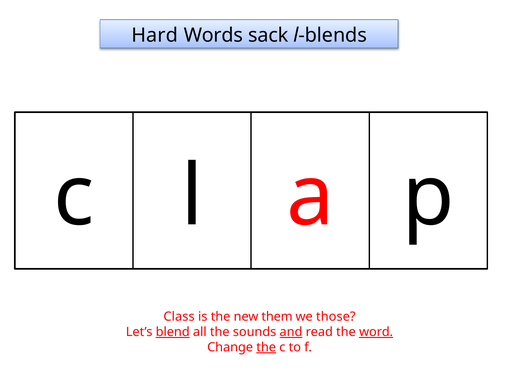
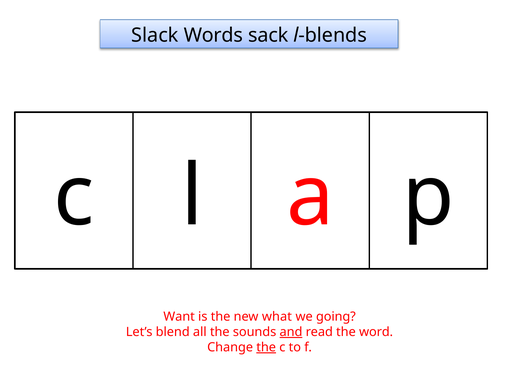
Hard: Hard -> Slack
Class: Class -> Want
them: them -> what
those: those -> going
blend underline: present -> none
word underline: present -> none
